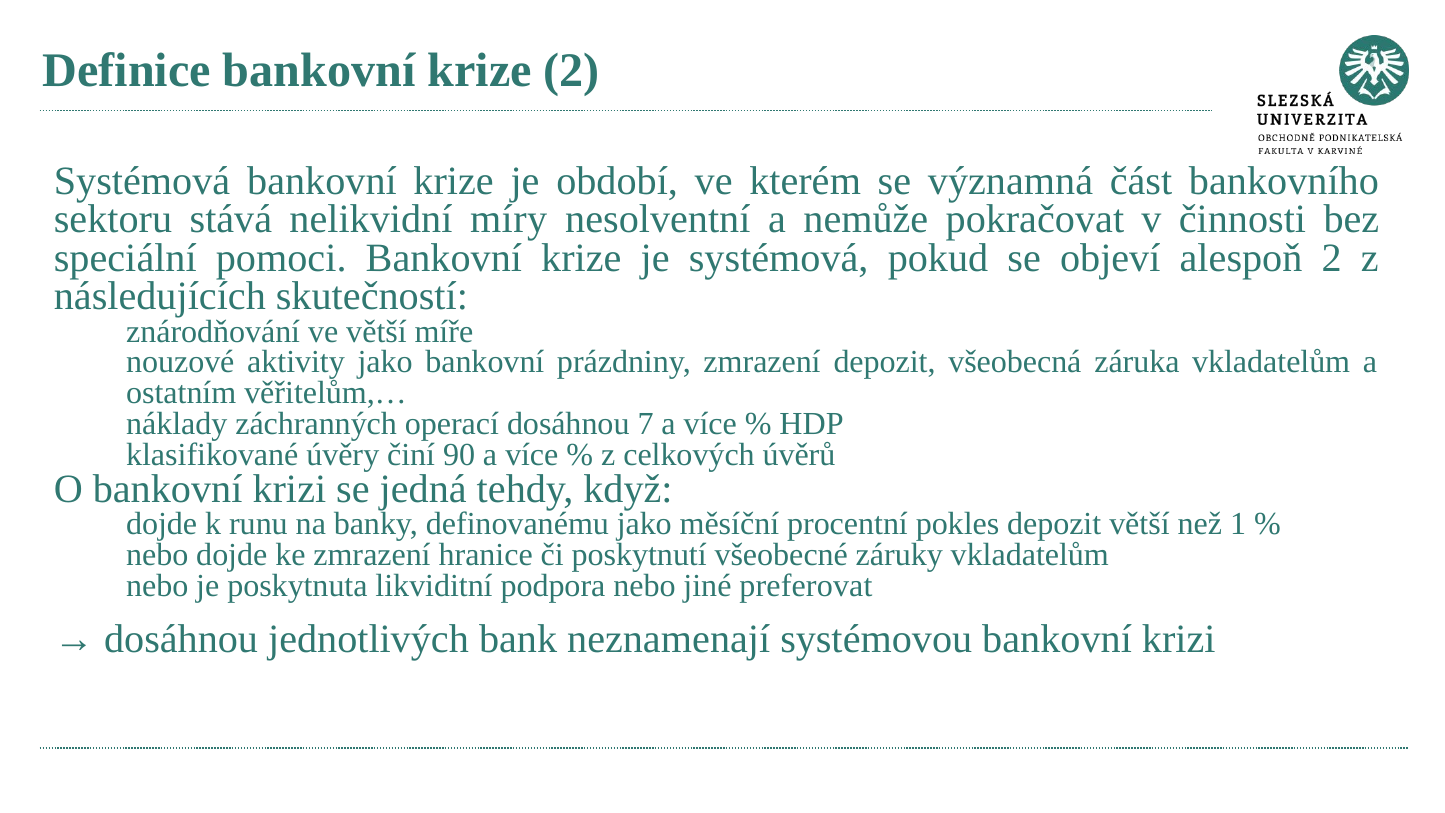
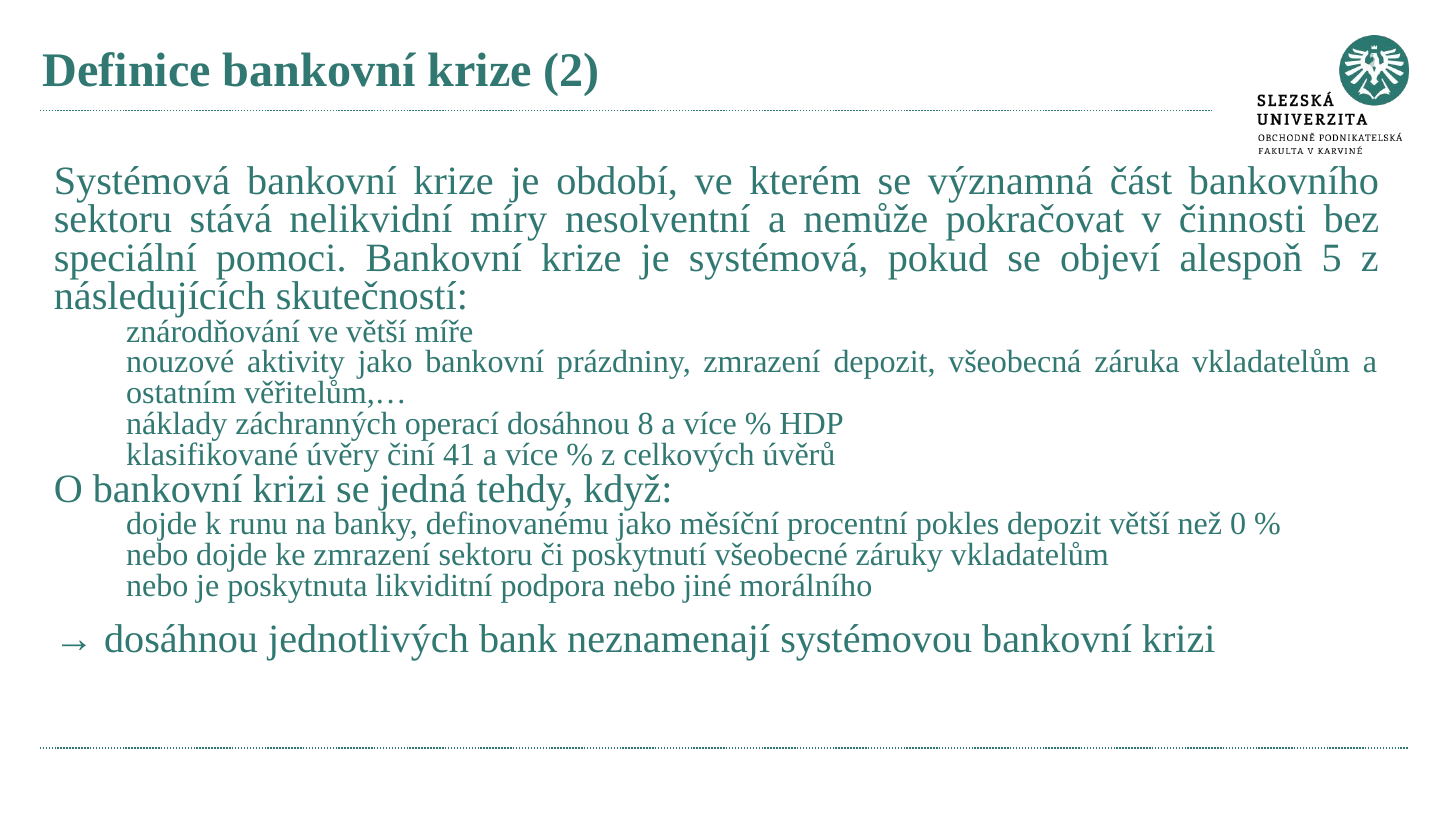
alespoň 2: 2 -> 5
7: 7 -> 8
90: 90 -> 41
1: 1 -> 0
zmrazení hranice: hranice -> sektoru
preferovat: preferovat -> morálního
